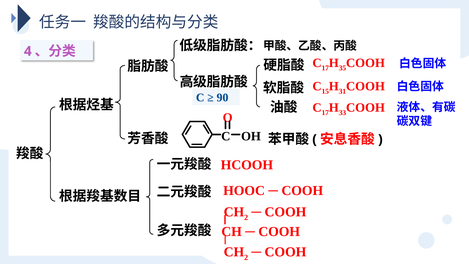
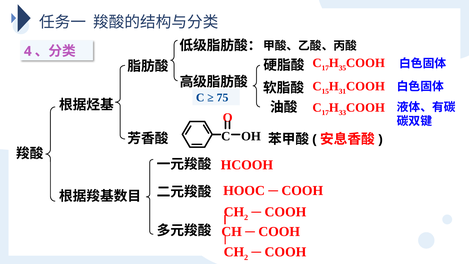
90: 90 -> 75
